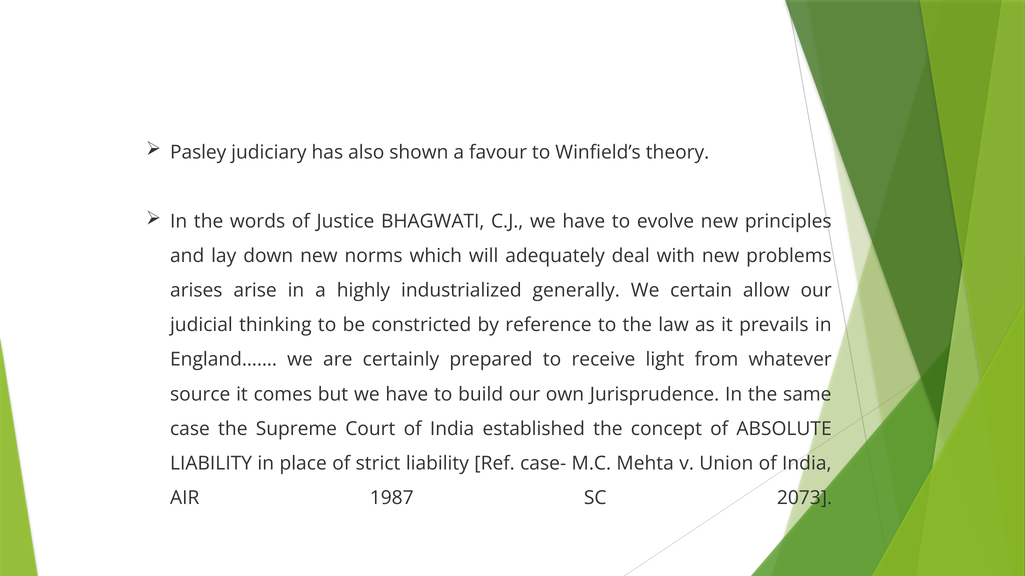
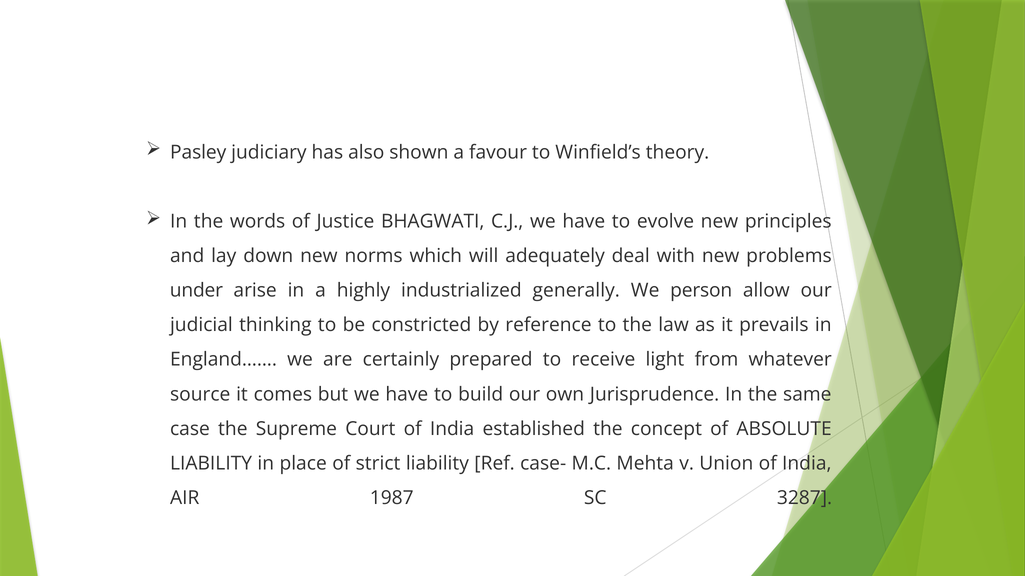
arises: arises -> under
certain: certain -> person
2073: 2073 -> 3287
